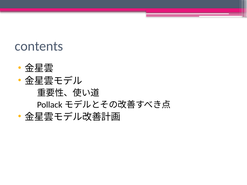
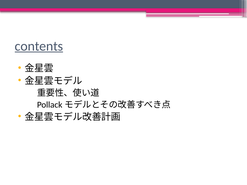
contents underline: none -> present
